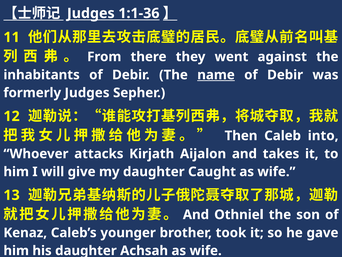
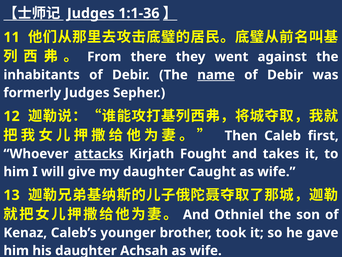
into: into -> first
attacks underline: none -> present
Aijalon: Aijalon -> Fought
